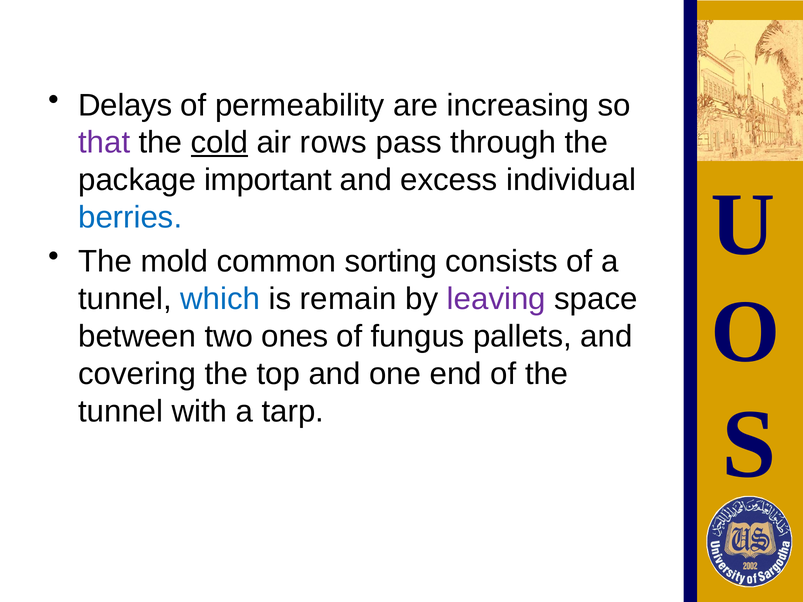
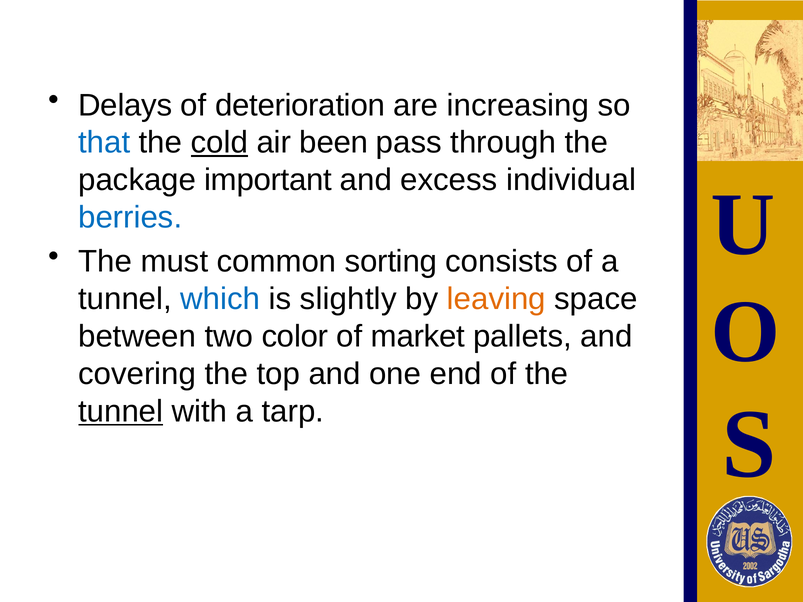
permeability: permeability -> deterioration
that colour: purple -> blue
rows: rows -> been
mold: mold -> must
remain: remain -> slightly
leaving colour: purple -> orange
ones: ones -> color
fungus: fungus -> market
tunnel at (121, 411) underline: none -> present
